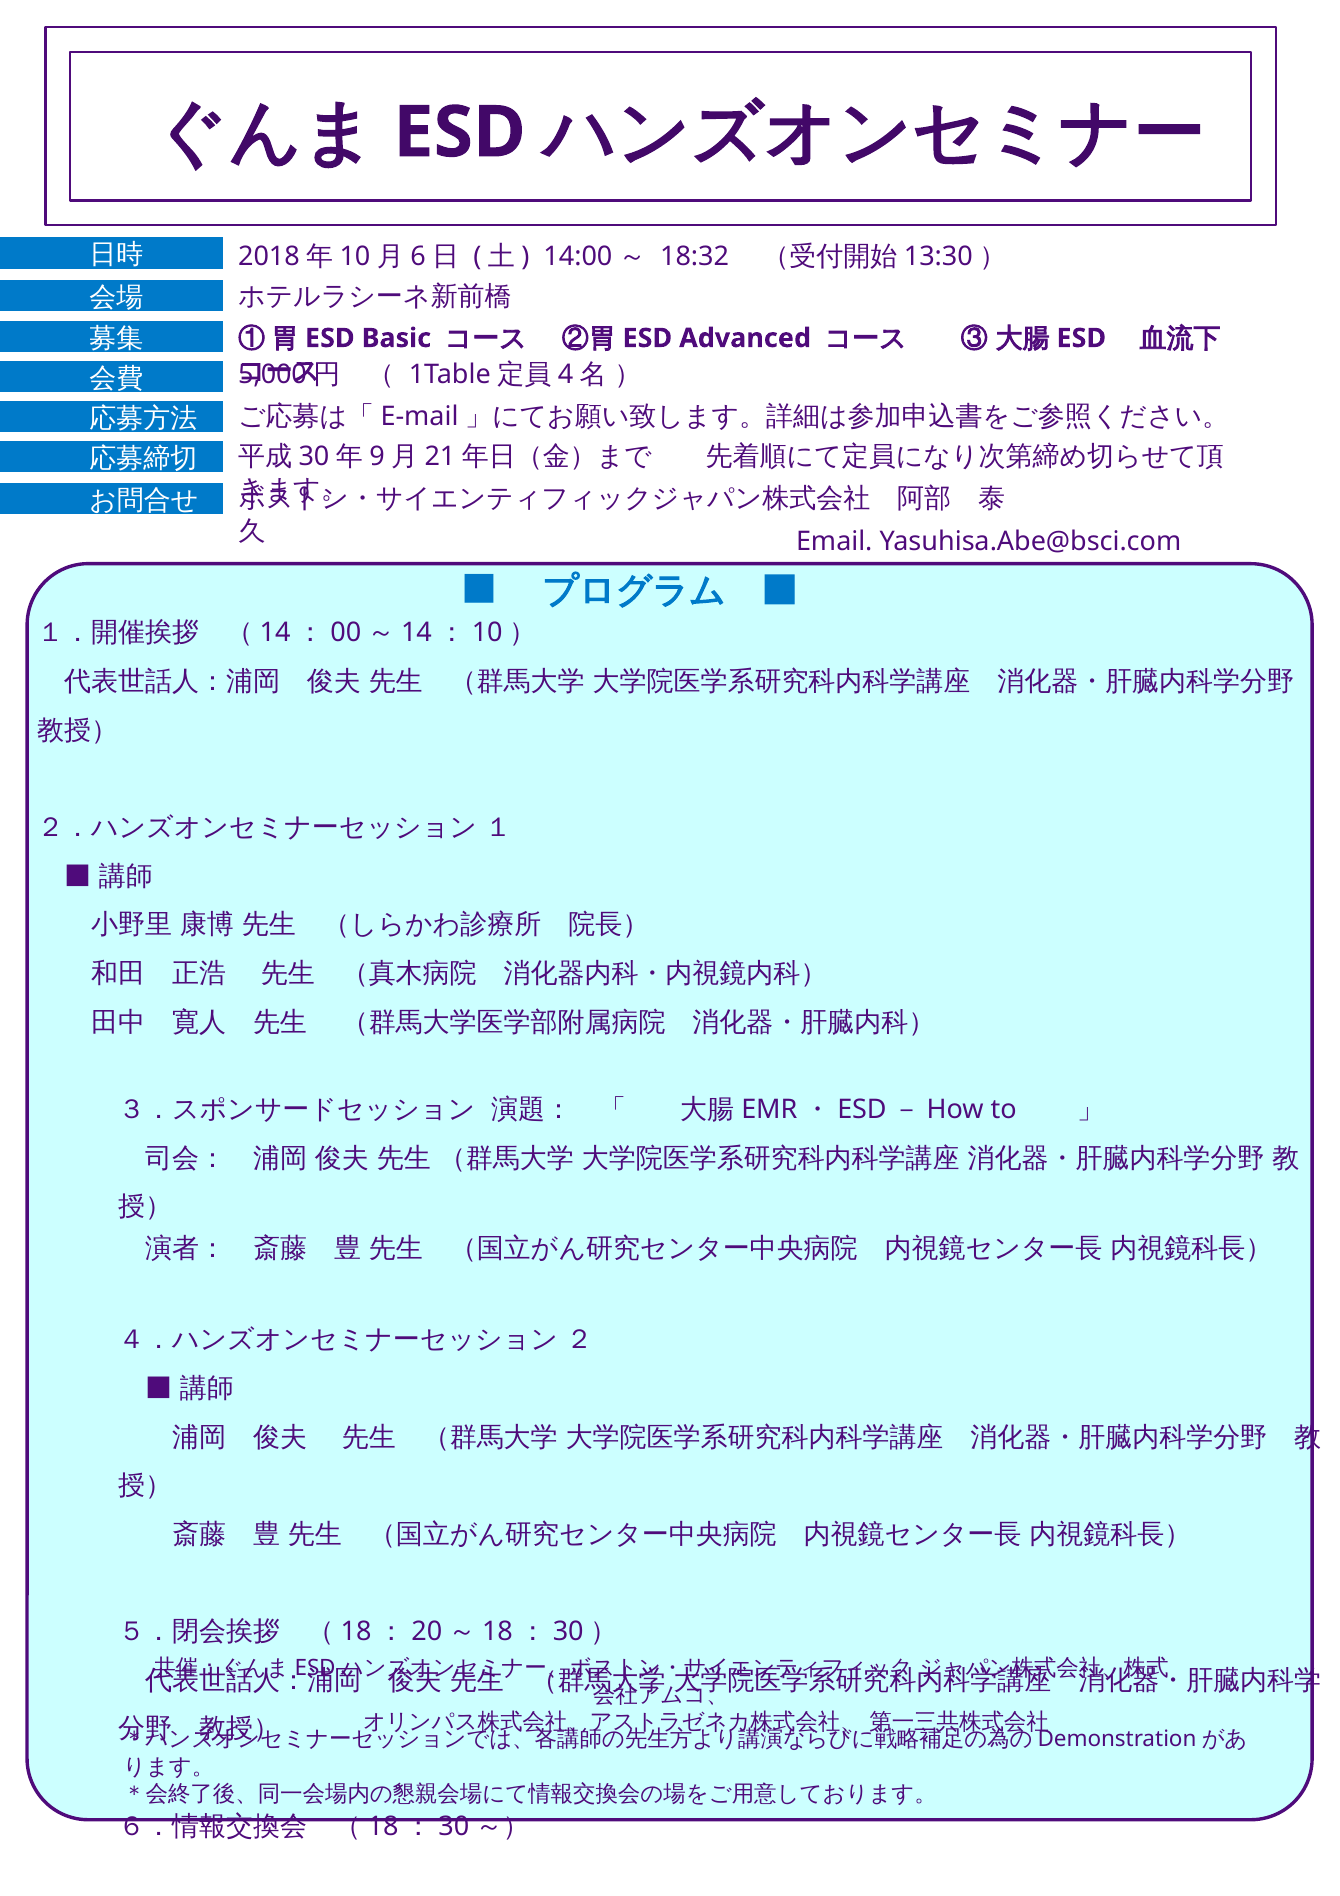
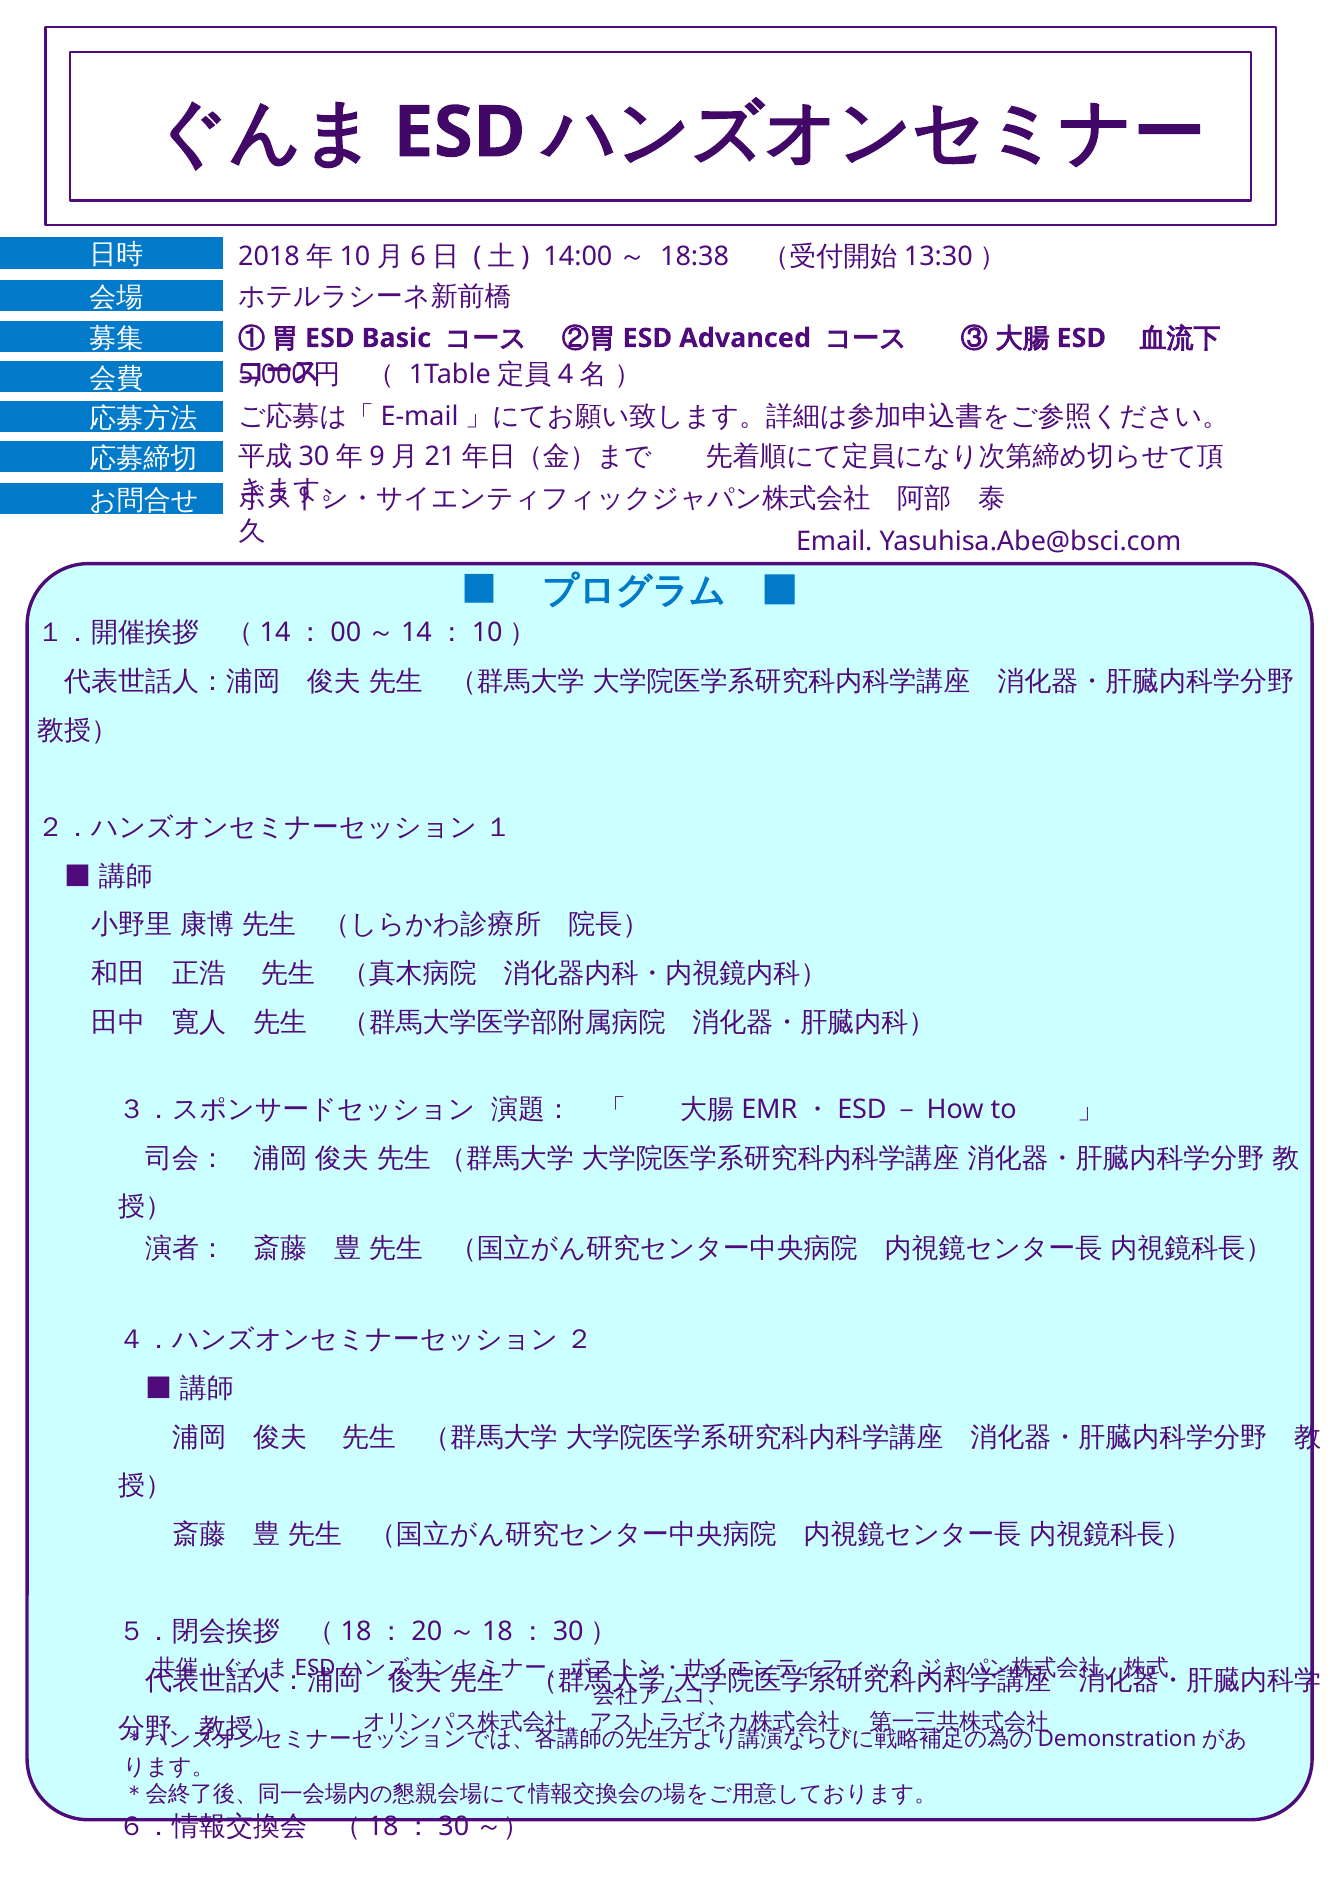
18:32: 18:32 -> 18:38
